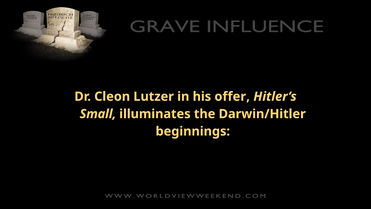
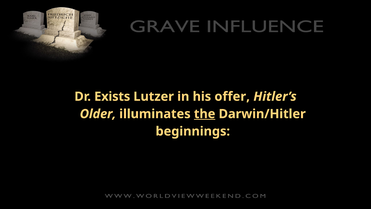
Cleon: Cleon -> Exists
Small: Small -> Older
the underline: none -> present
